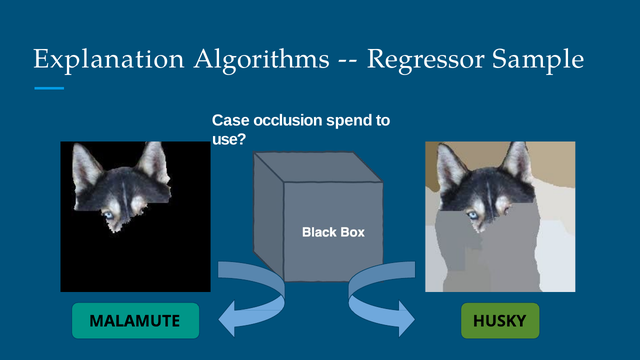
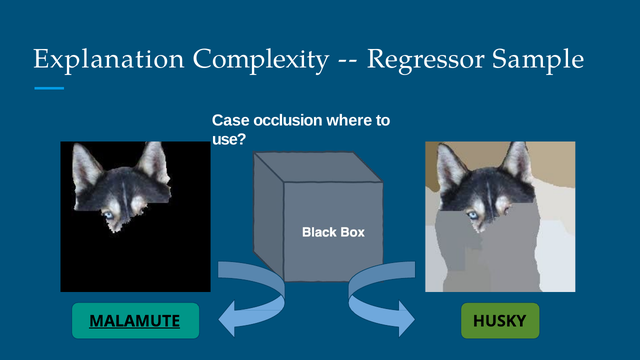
Algorithms: Algorithms -> Complexity
spend: spend -> where
MALAMUTE underline: none -> present
